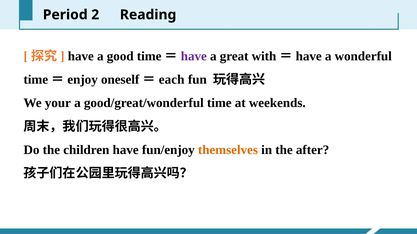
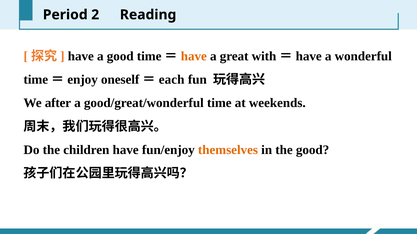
have at (194, 56) colour: purple -> orange
your: your -> after
the after: after -> good
